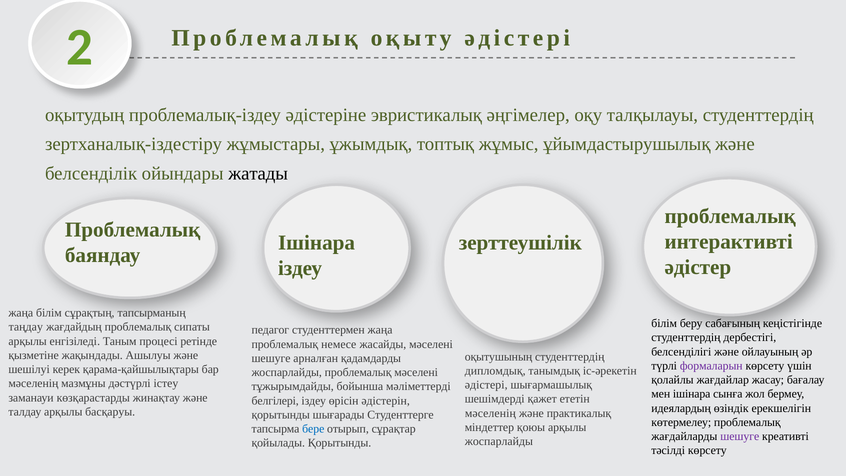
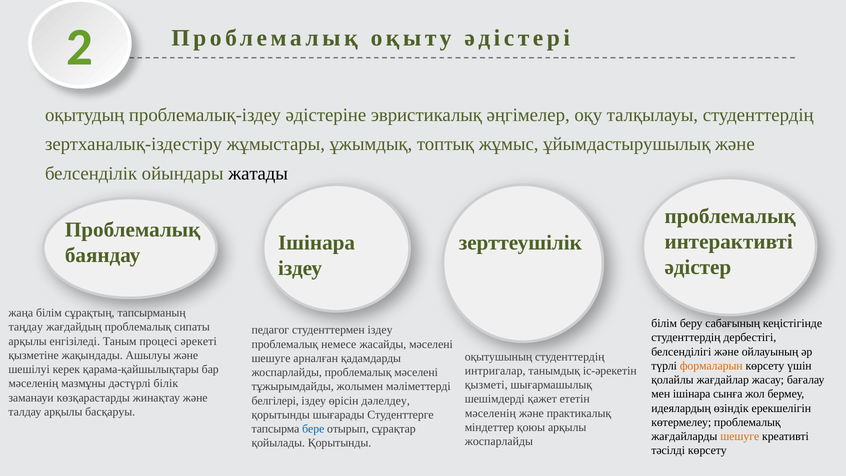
студенттермен жаңа: жаңа -> іздеу
ретінде: ретінде -> әрекеті
формаларын colour: purple -> orange
дипломдық: дипломдық -> интригалар
істеу: істеу -> білік
әдістері at (486, 385): әдістері -> қызметі
бойынша: бойынша -> жолымен
әдістерін: әдістерін -> дәлелдеу
шешуге at (740, 436) colour: purple -> orange
